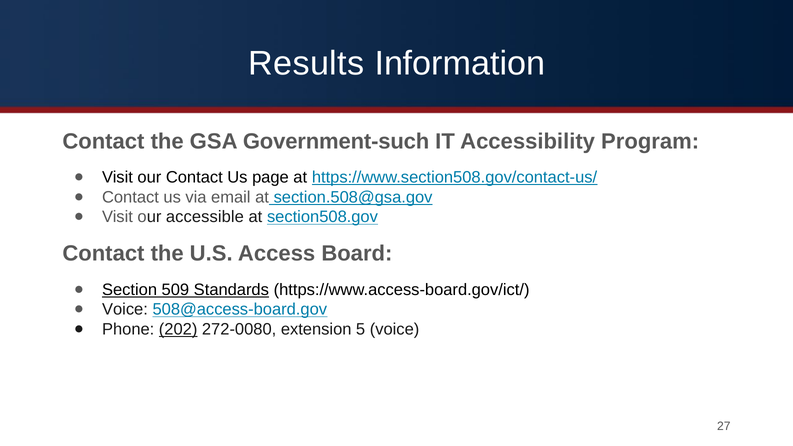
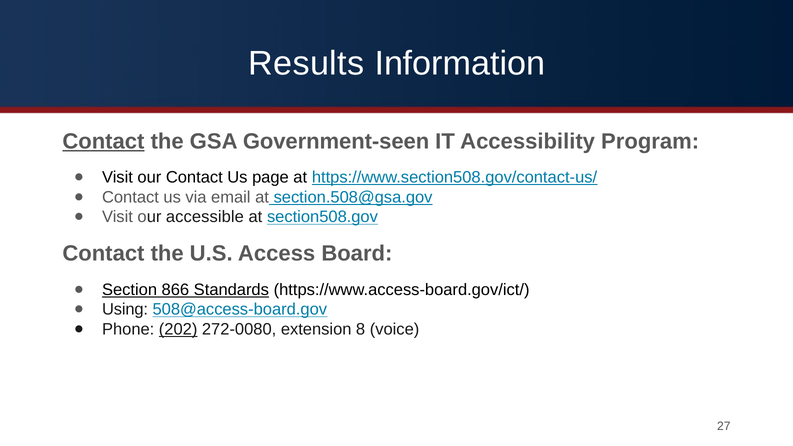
Contact at (103, 141) underline: none -> present
Government-such: Government-such -> Government-seen
509: 509 -> 866
Voice at (125, 310): Voice -> Using
5: 5 -> 8
